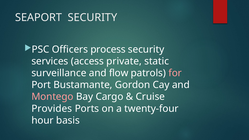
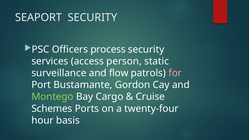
private: private -> person
Montego colour: pink -> light green
Provides: Provides -> Schemes
